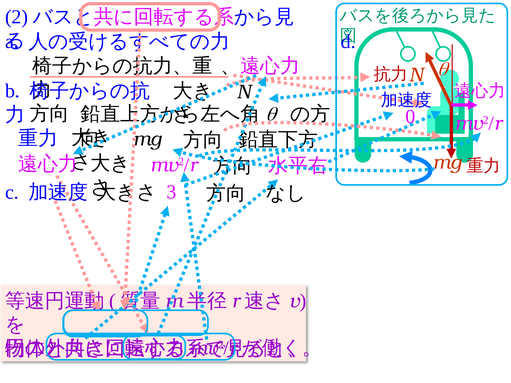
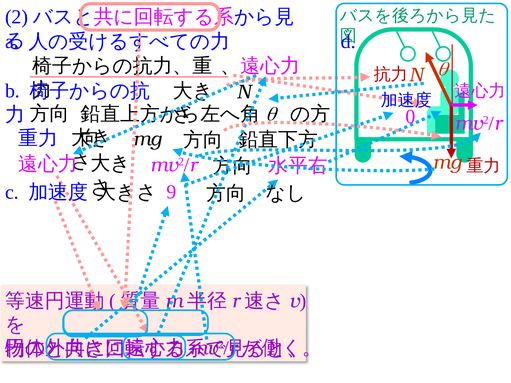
3: 3 -> 9
